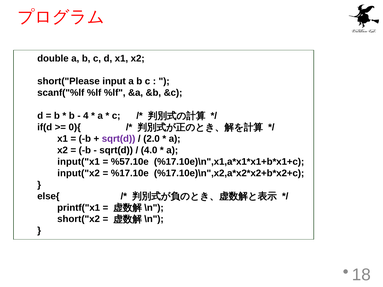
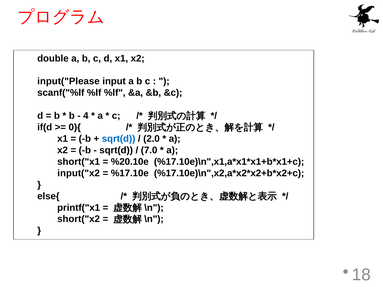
short("Please: short("Please -> input("Please
sqrt(d at (119, 139) colour: purple -> blue
4.0: 4.0 -> 7.0
input("x1: input("x1 -> short("x1
%57.10e: %57.10e -> %20.10e
